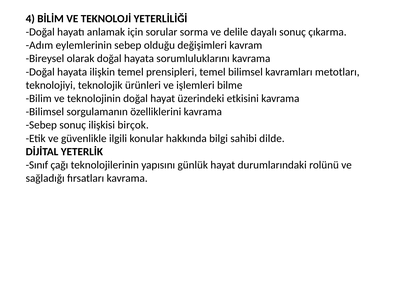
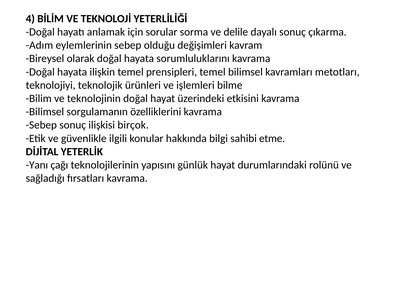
dilde: dilde -> etme
Sınıf: Sınıf -> Yanı
